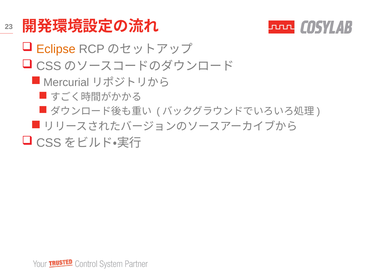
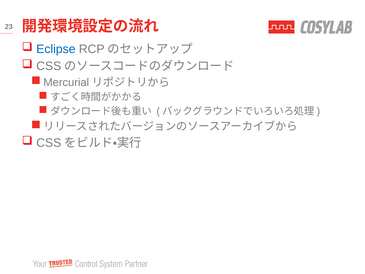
Eclipse colour: orange -> blue
